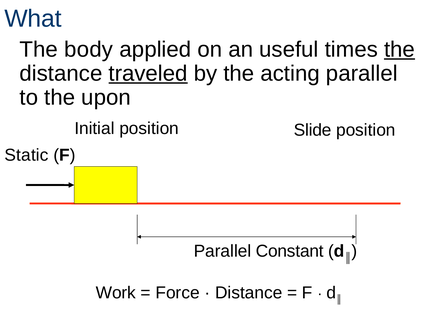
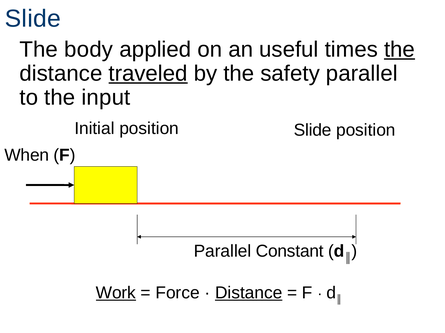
What at (33, 19): What -> Slide
acting: acting -> safety
upon: upon -> input
Static: Static -> When
Work underline: none -> present
Distance at (249, 294) underline: none -> present
